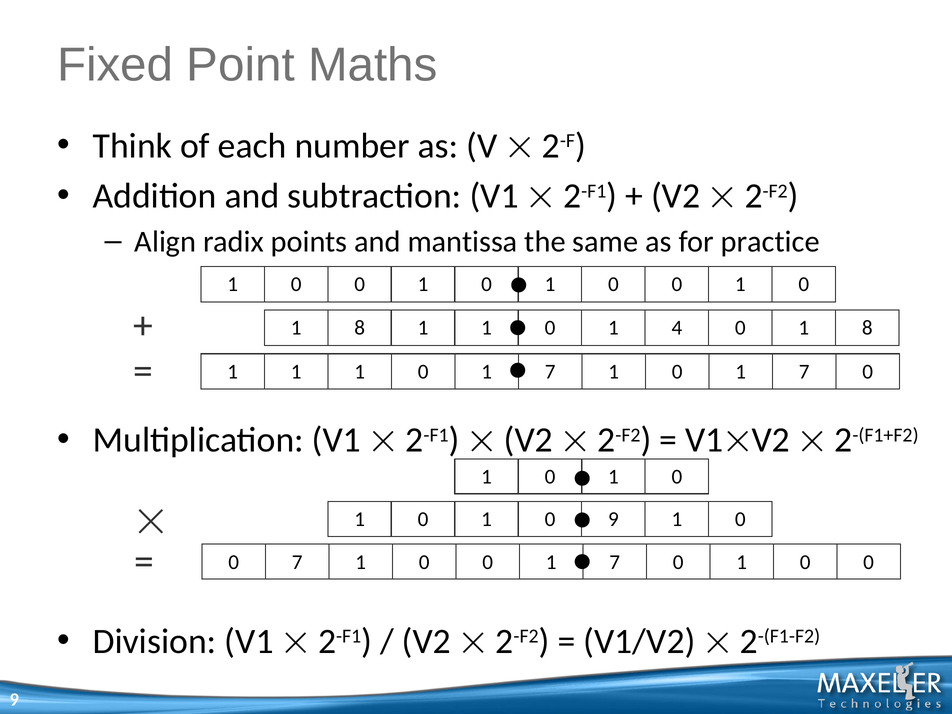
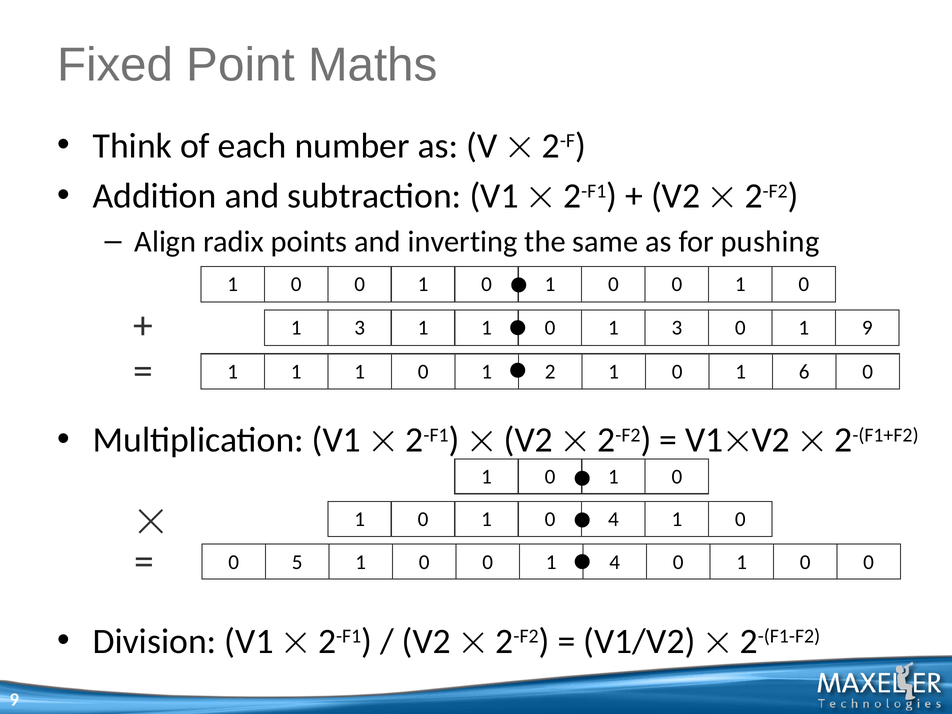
mantissa: mantissa -> inverting
practice: practice -> pushing
8 at (360, 328): 8 -> 3
4 at (677, 328): 4 -> 3
8 at (867, 328): 8 -> 9
7 at (550, 372): 7 -> 2
7 at (804, 372): 7 -> 6
0 9: 9 -> 4
0 7: 7 -> 5
0 0 1 7: 7 -> 4
